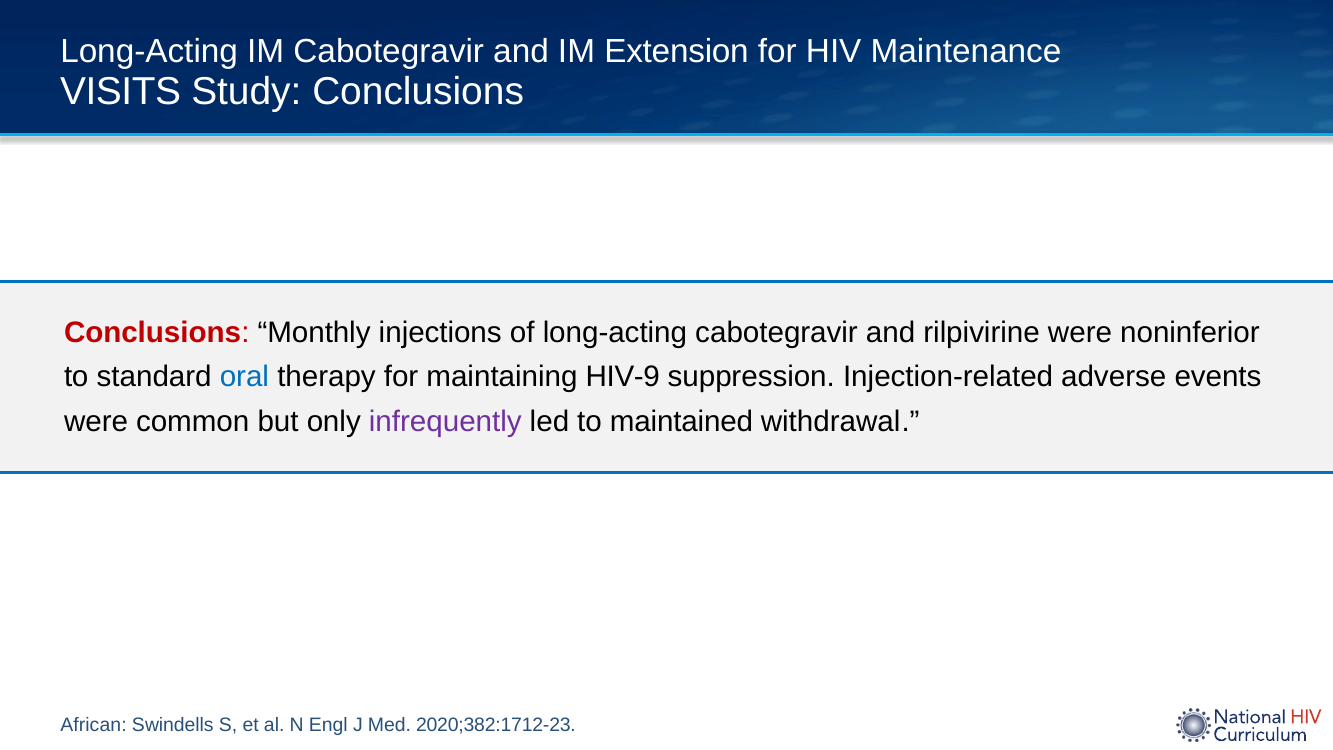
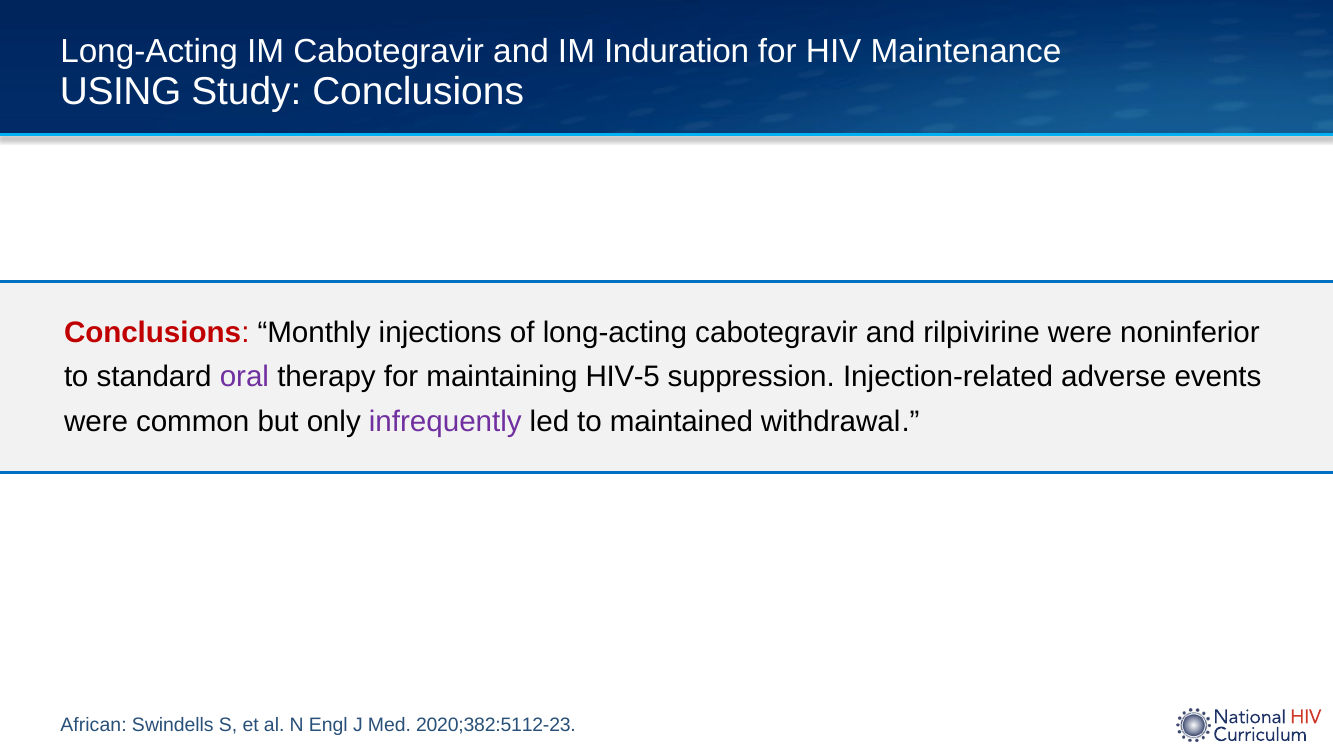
Extension: Extension -> Induration
VISITS: VISITS -> USING
oral colour: blue -> purple
HIV-9: HIV-9 -> HIV-5
2020;382:1712-23: 2020;382:1712-23 -> 2020;382:5112-23
